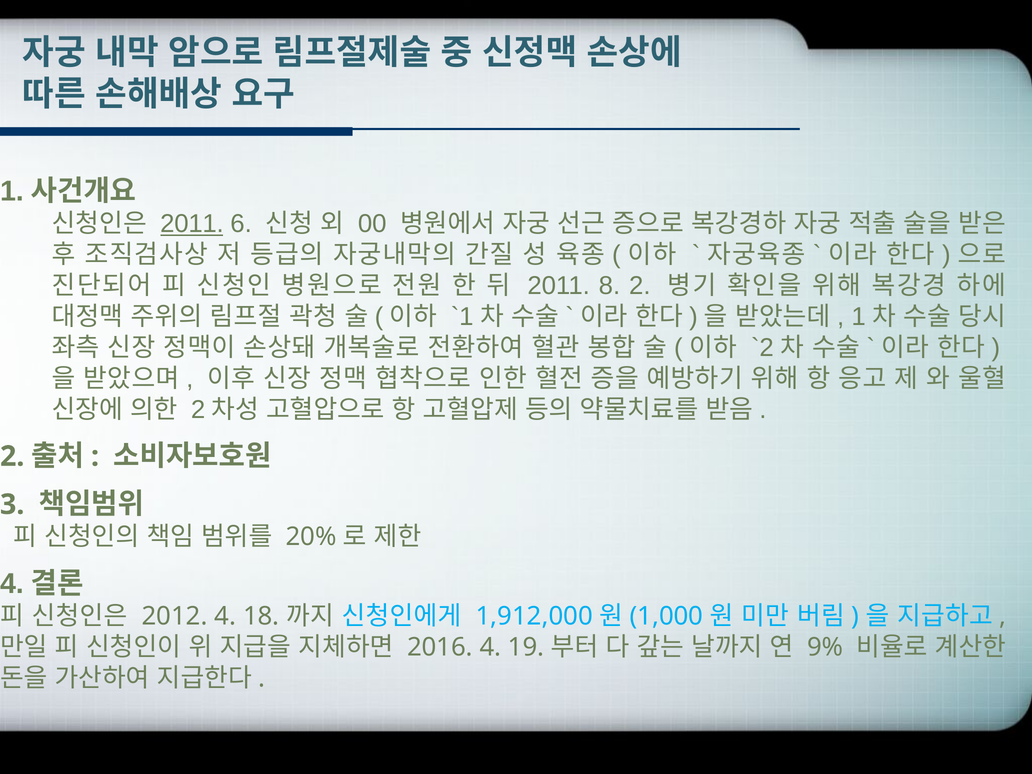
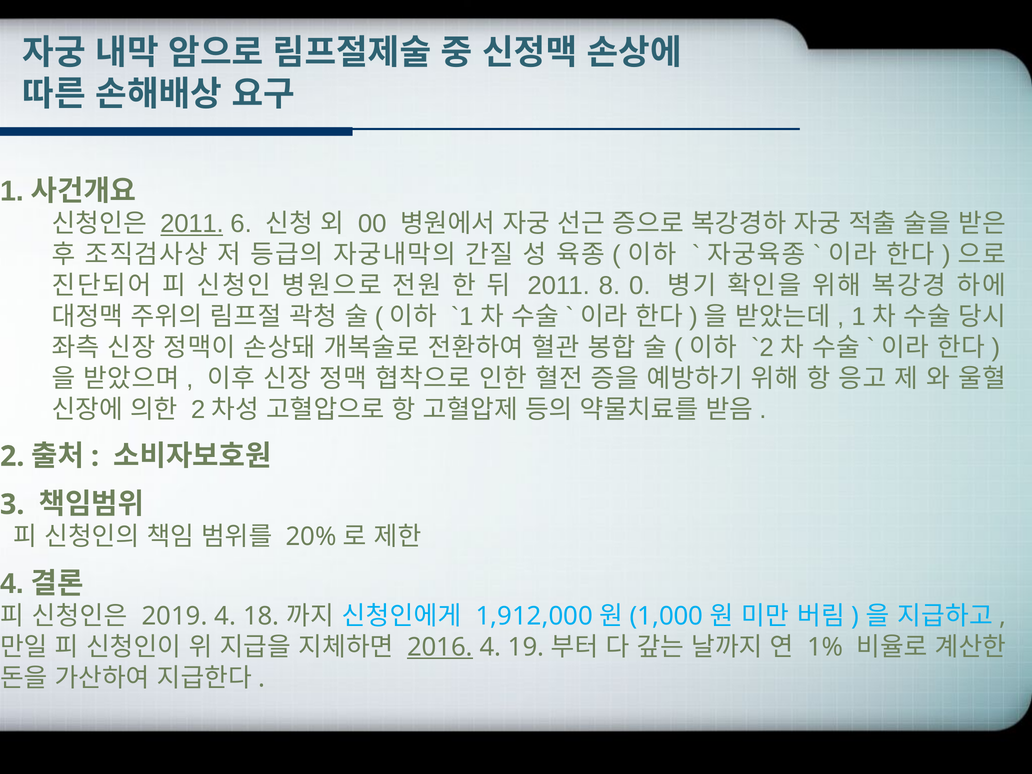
8 2: 2 -> 0
2012: 2012 -> 2019
2016 underline: none -> present
9%: 9% -> 1%
